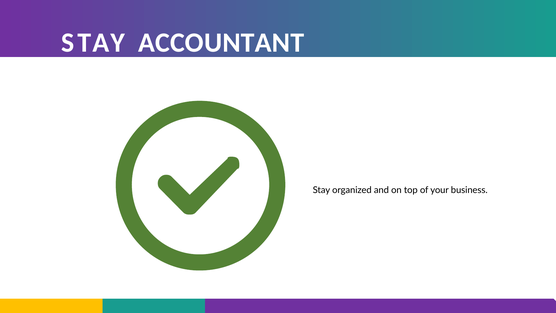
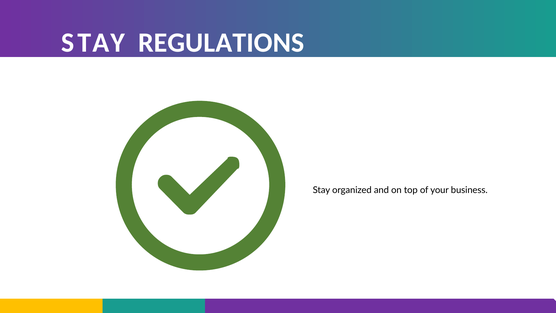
ACCOUNTANT: ACCOUNTANT -> REGULATIONS
